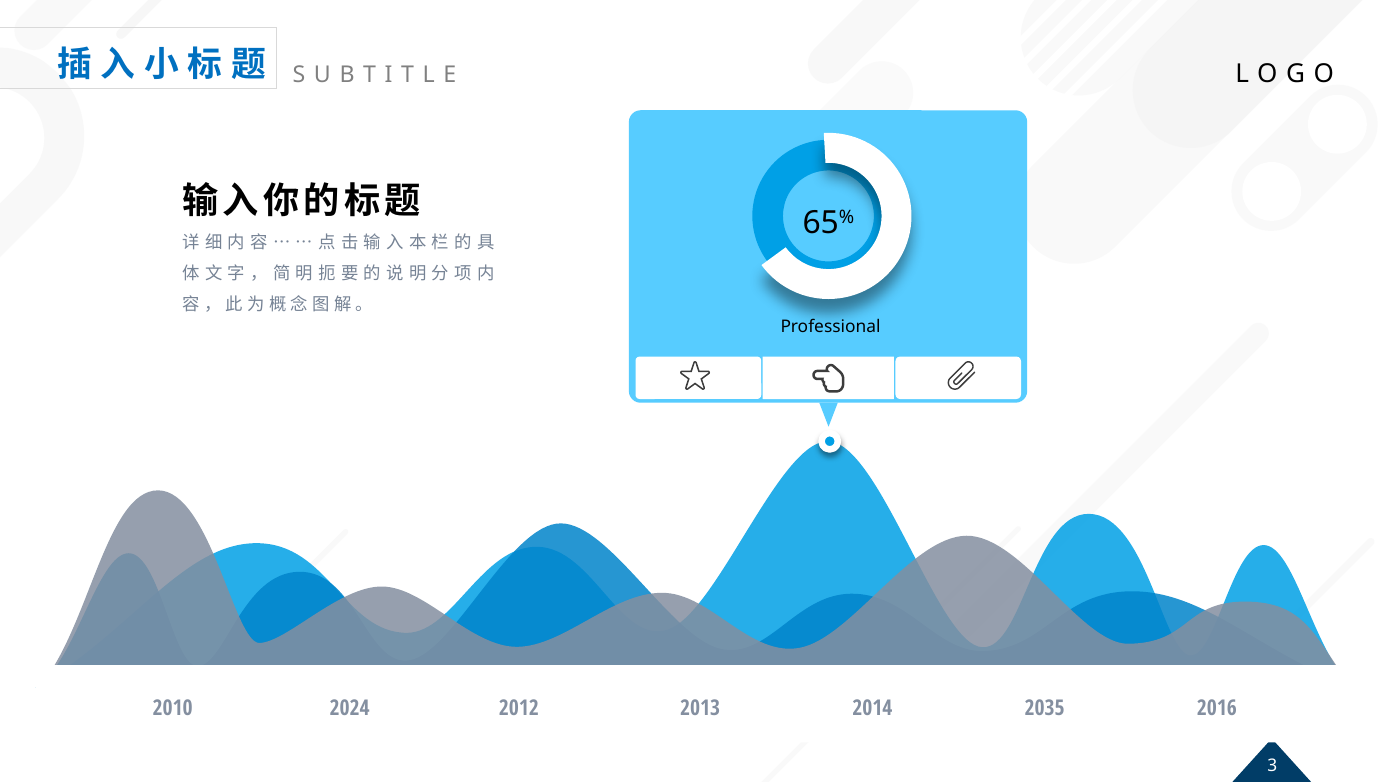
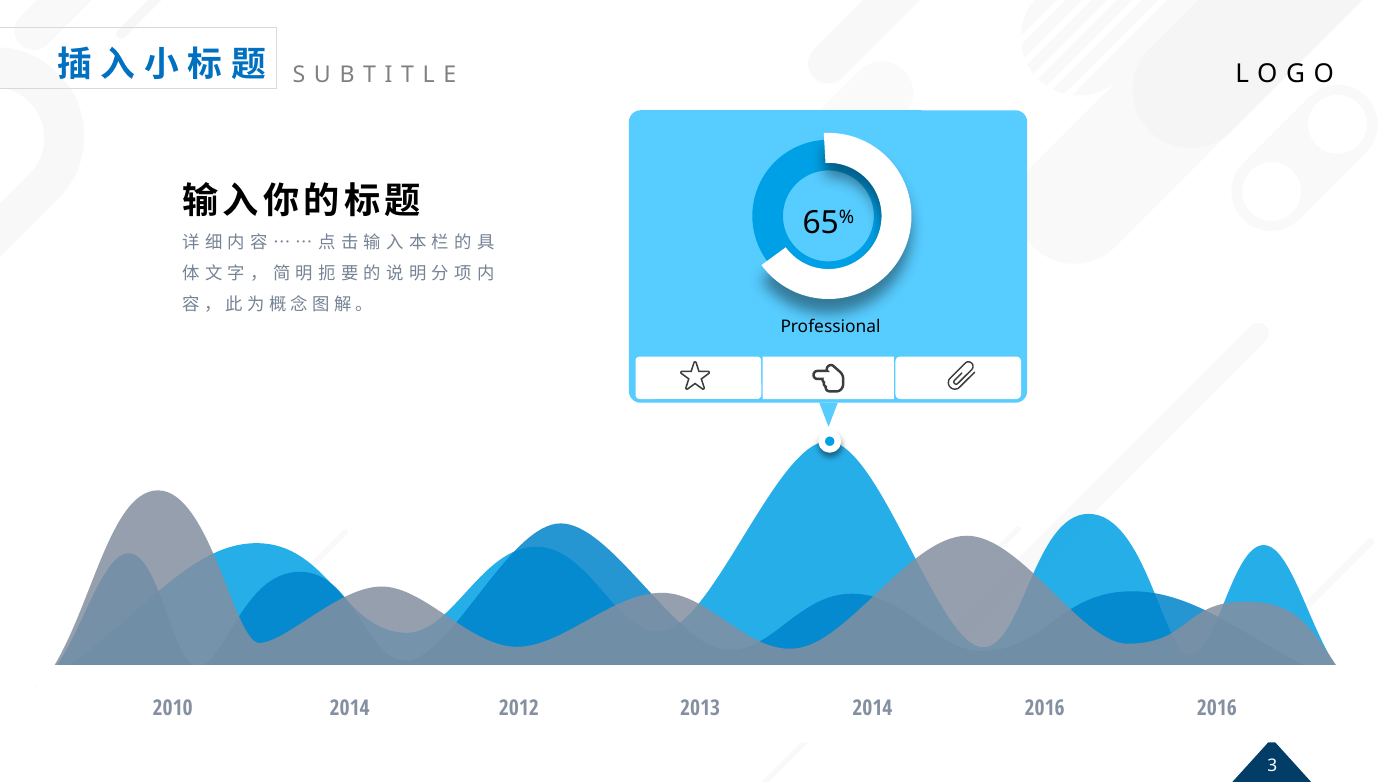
2024 at (350, 709): 2024 -> 2014
2013 2035: 2035 -> 2016
